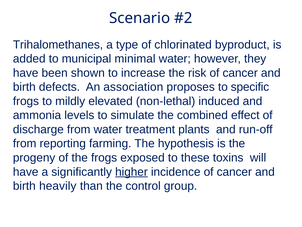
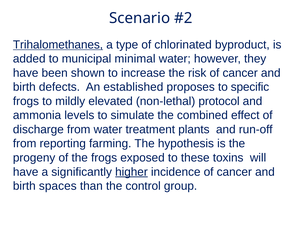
Trihalomethanes underline: none -> present
association: association -> established
induced: induced -> protocol
heavily: heavily -> spaces
